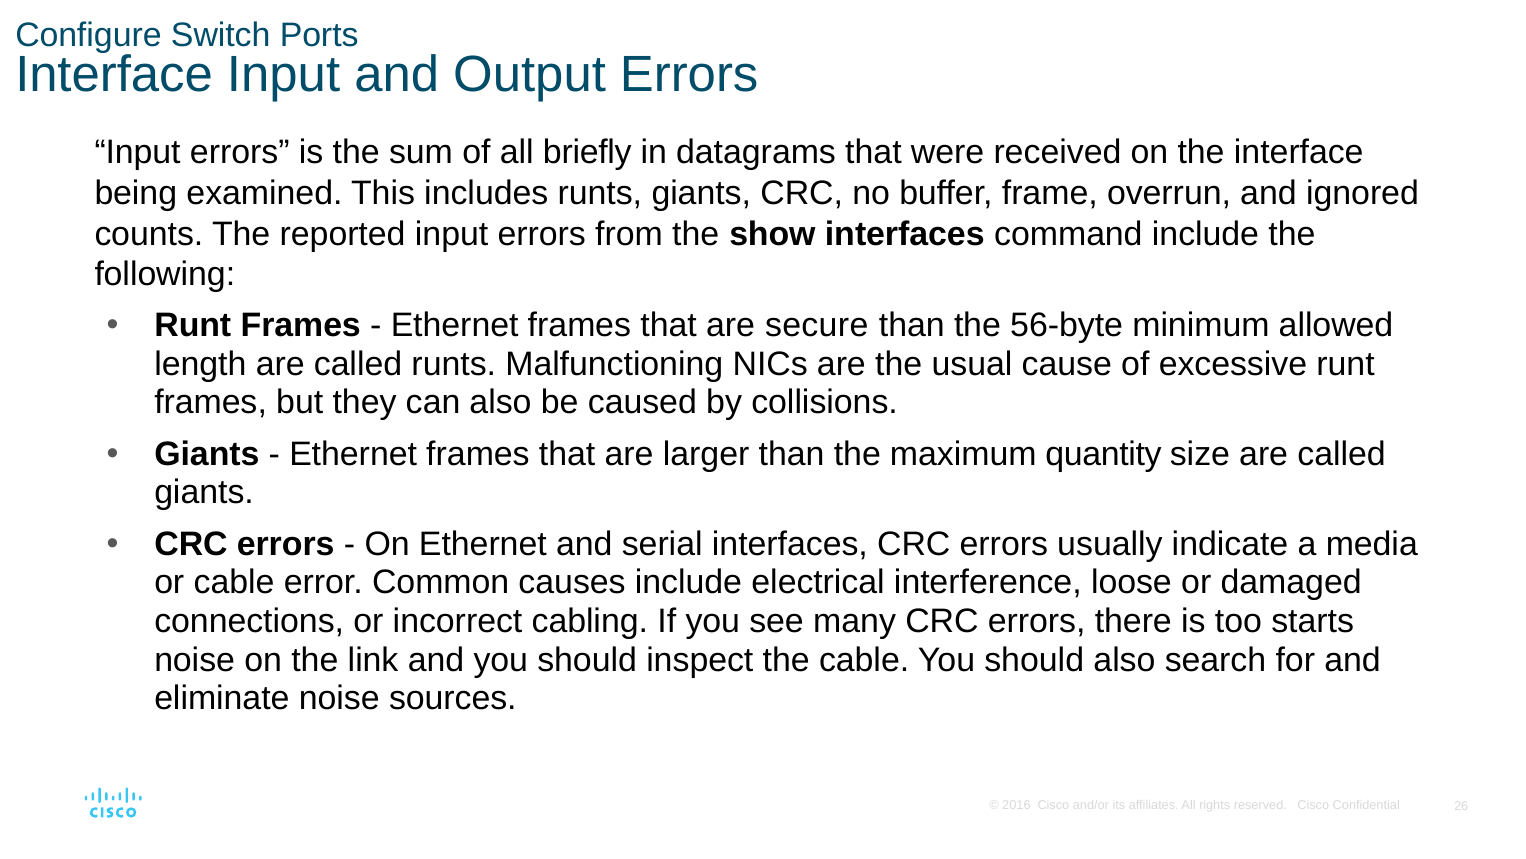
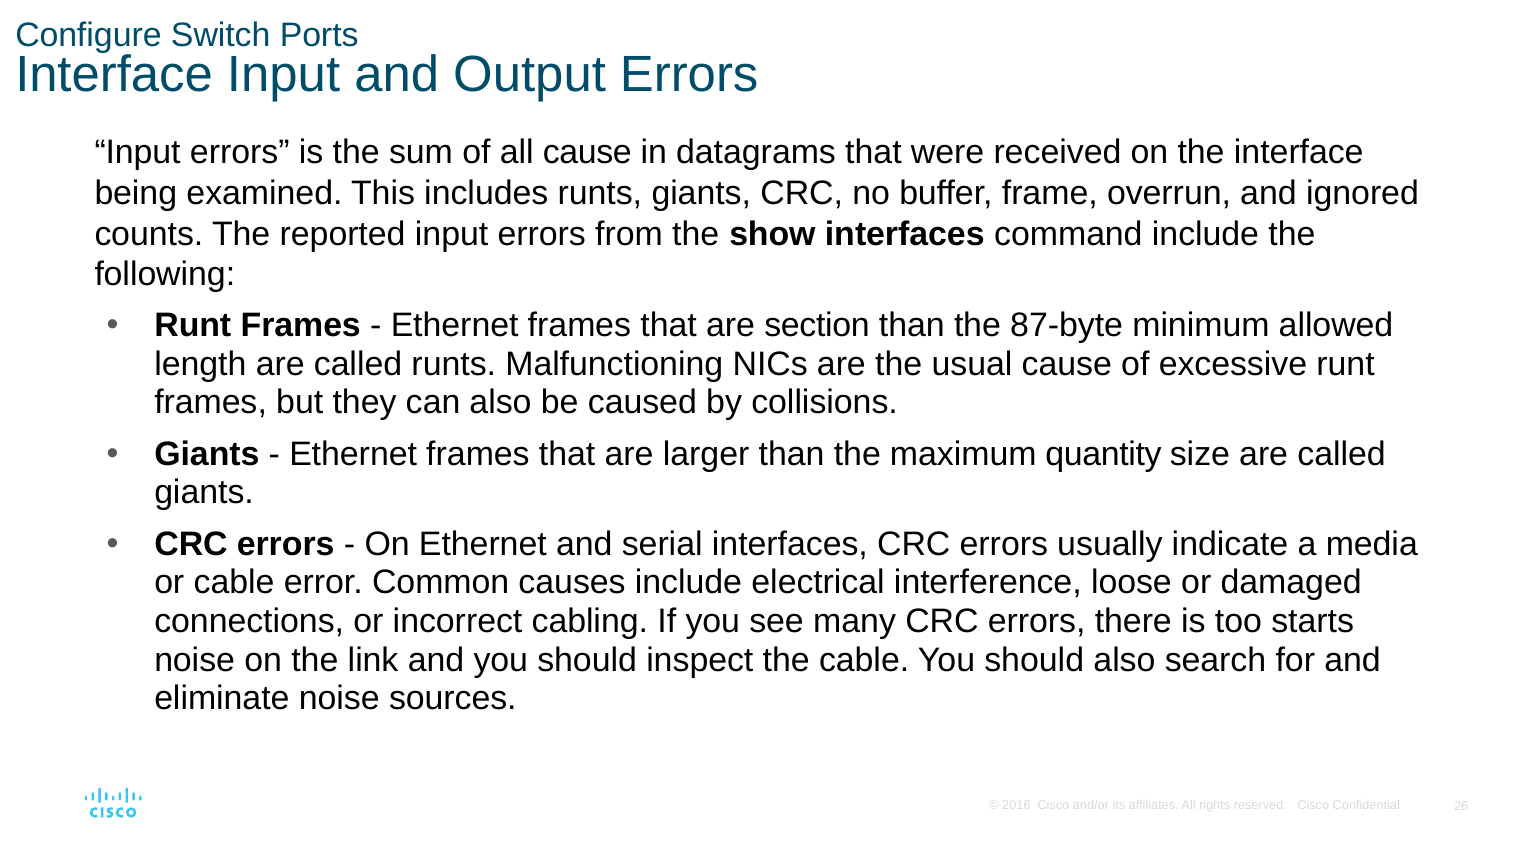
all briefly: briefly -> cause
secure: secure -> section
56-byte: 56-byte -> 87-byte
